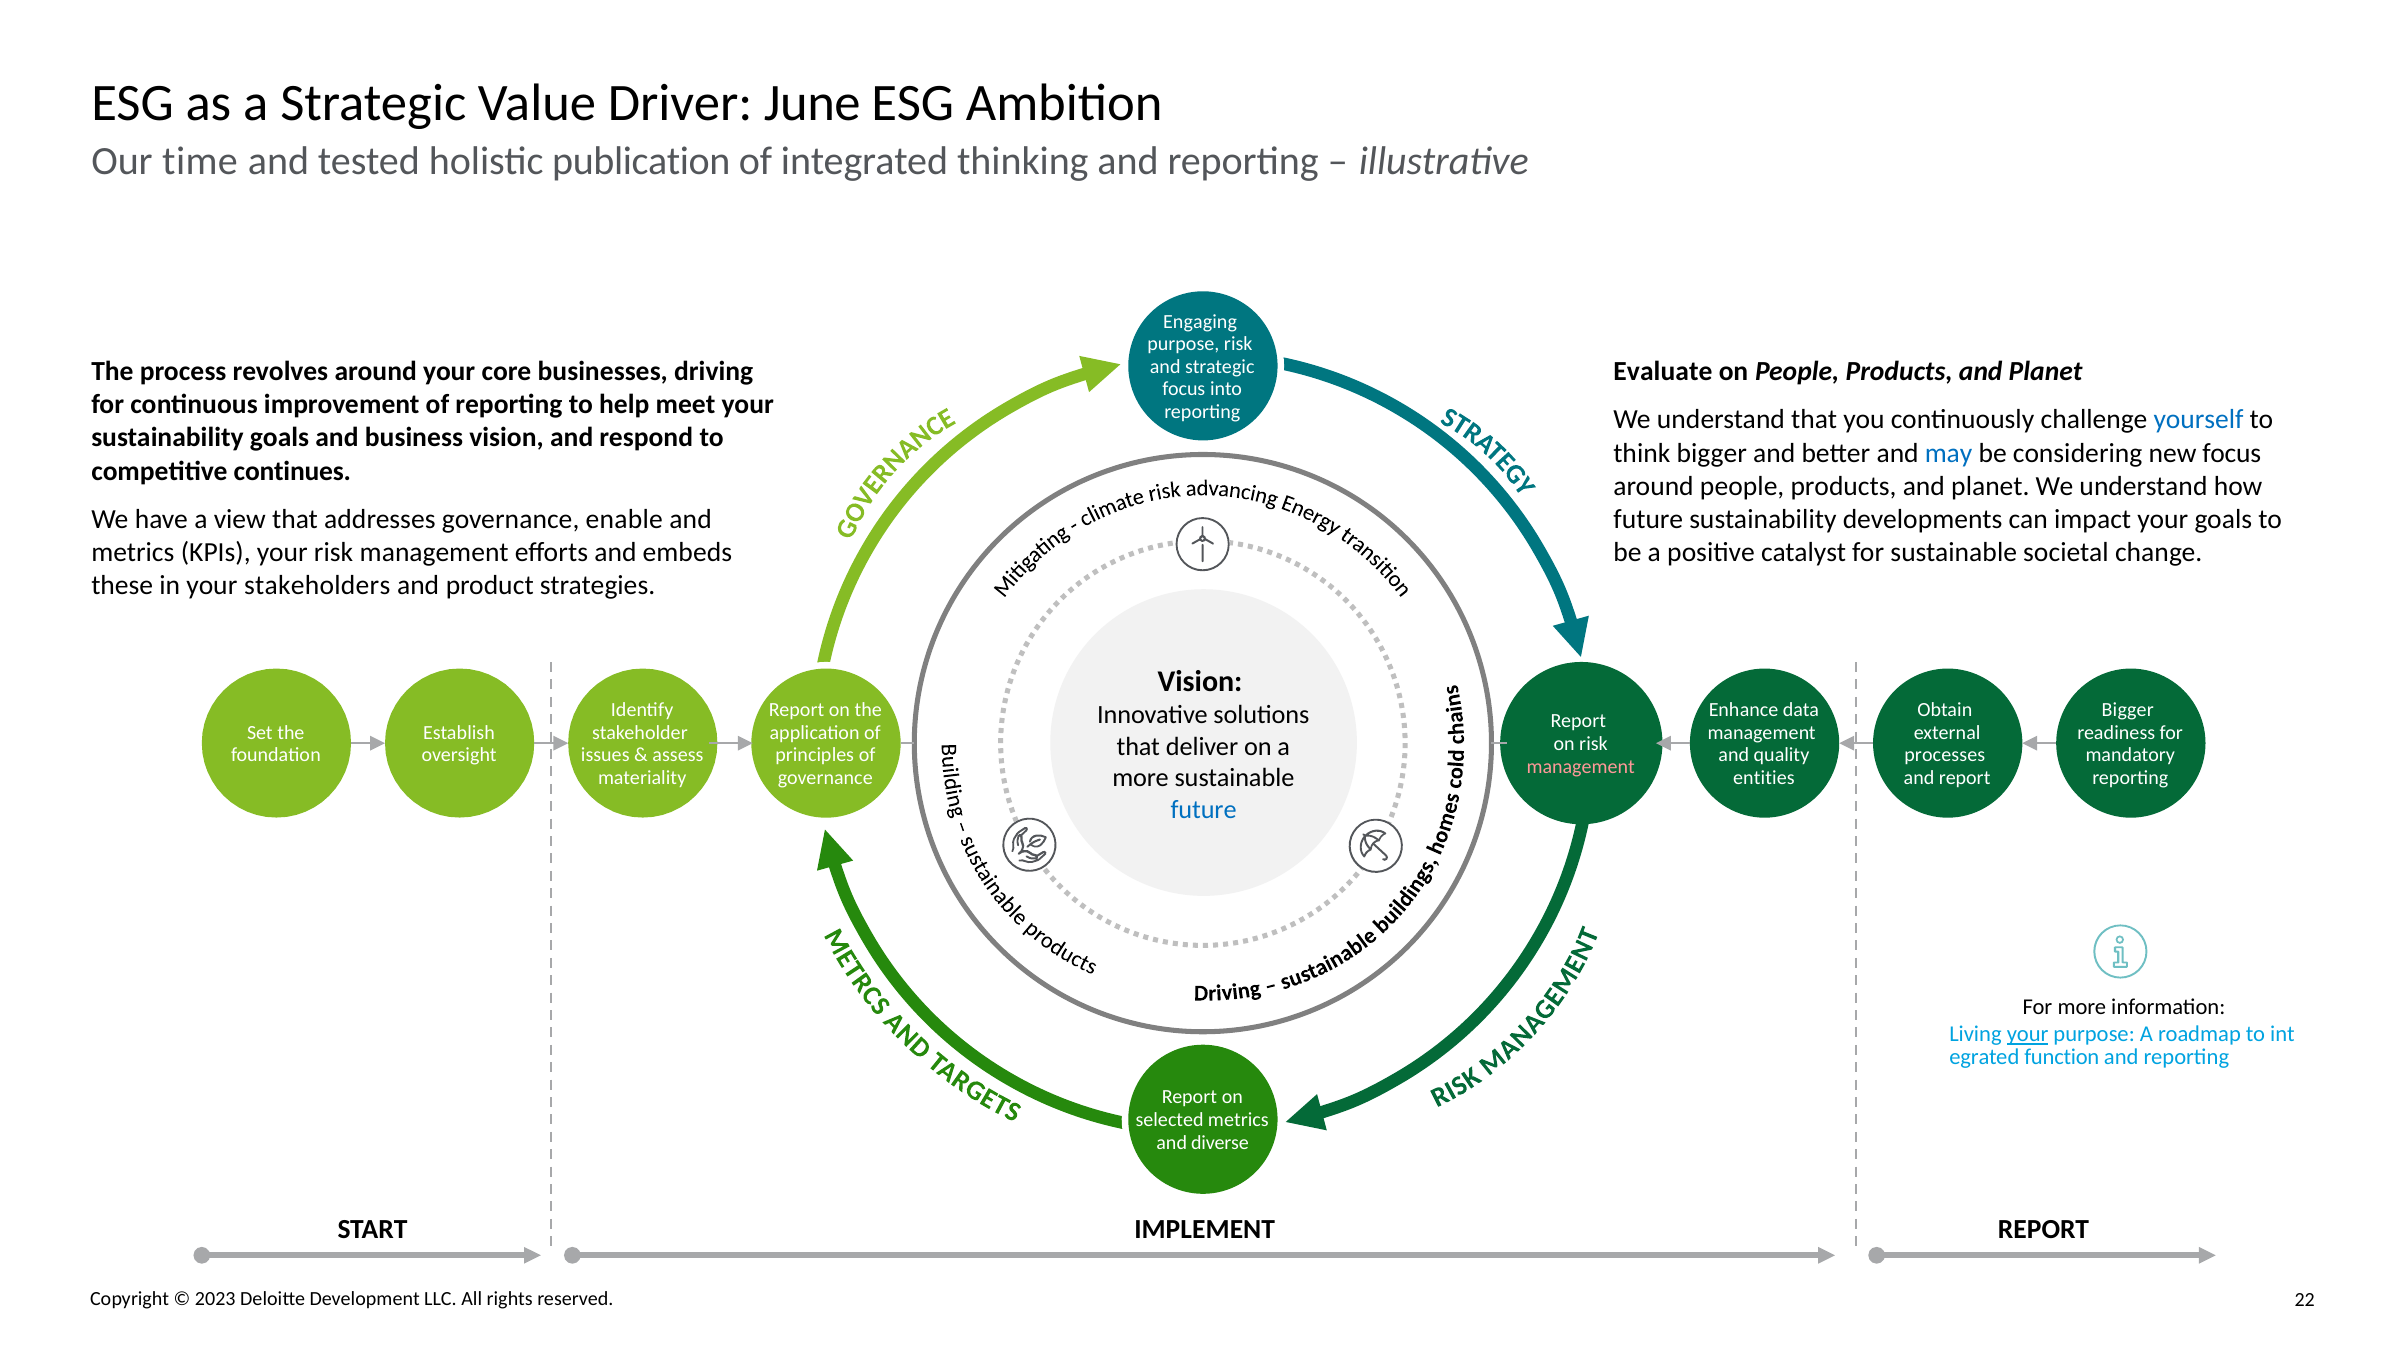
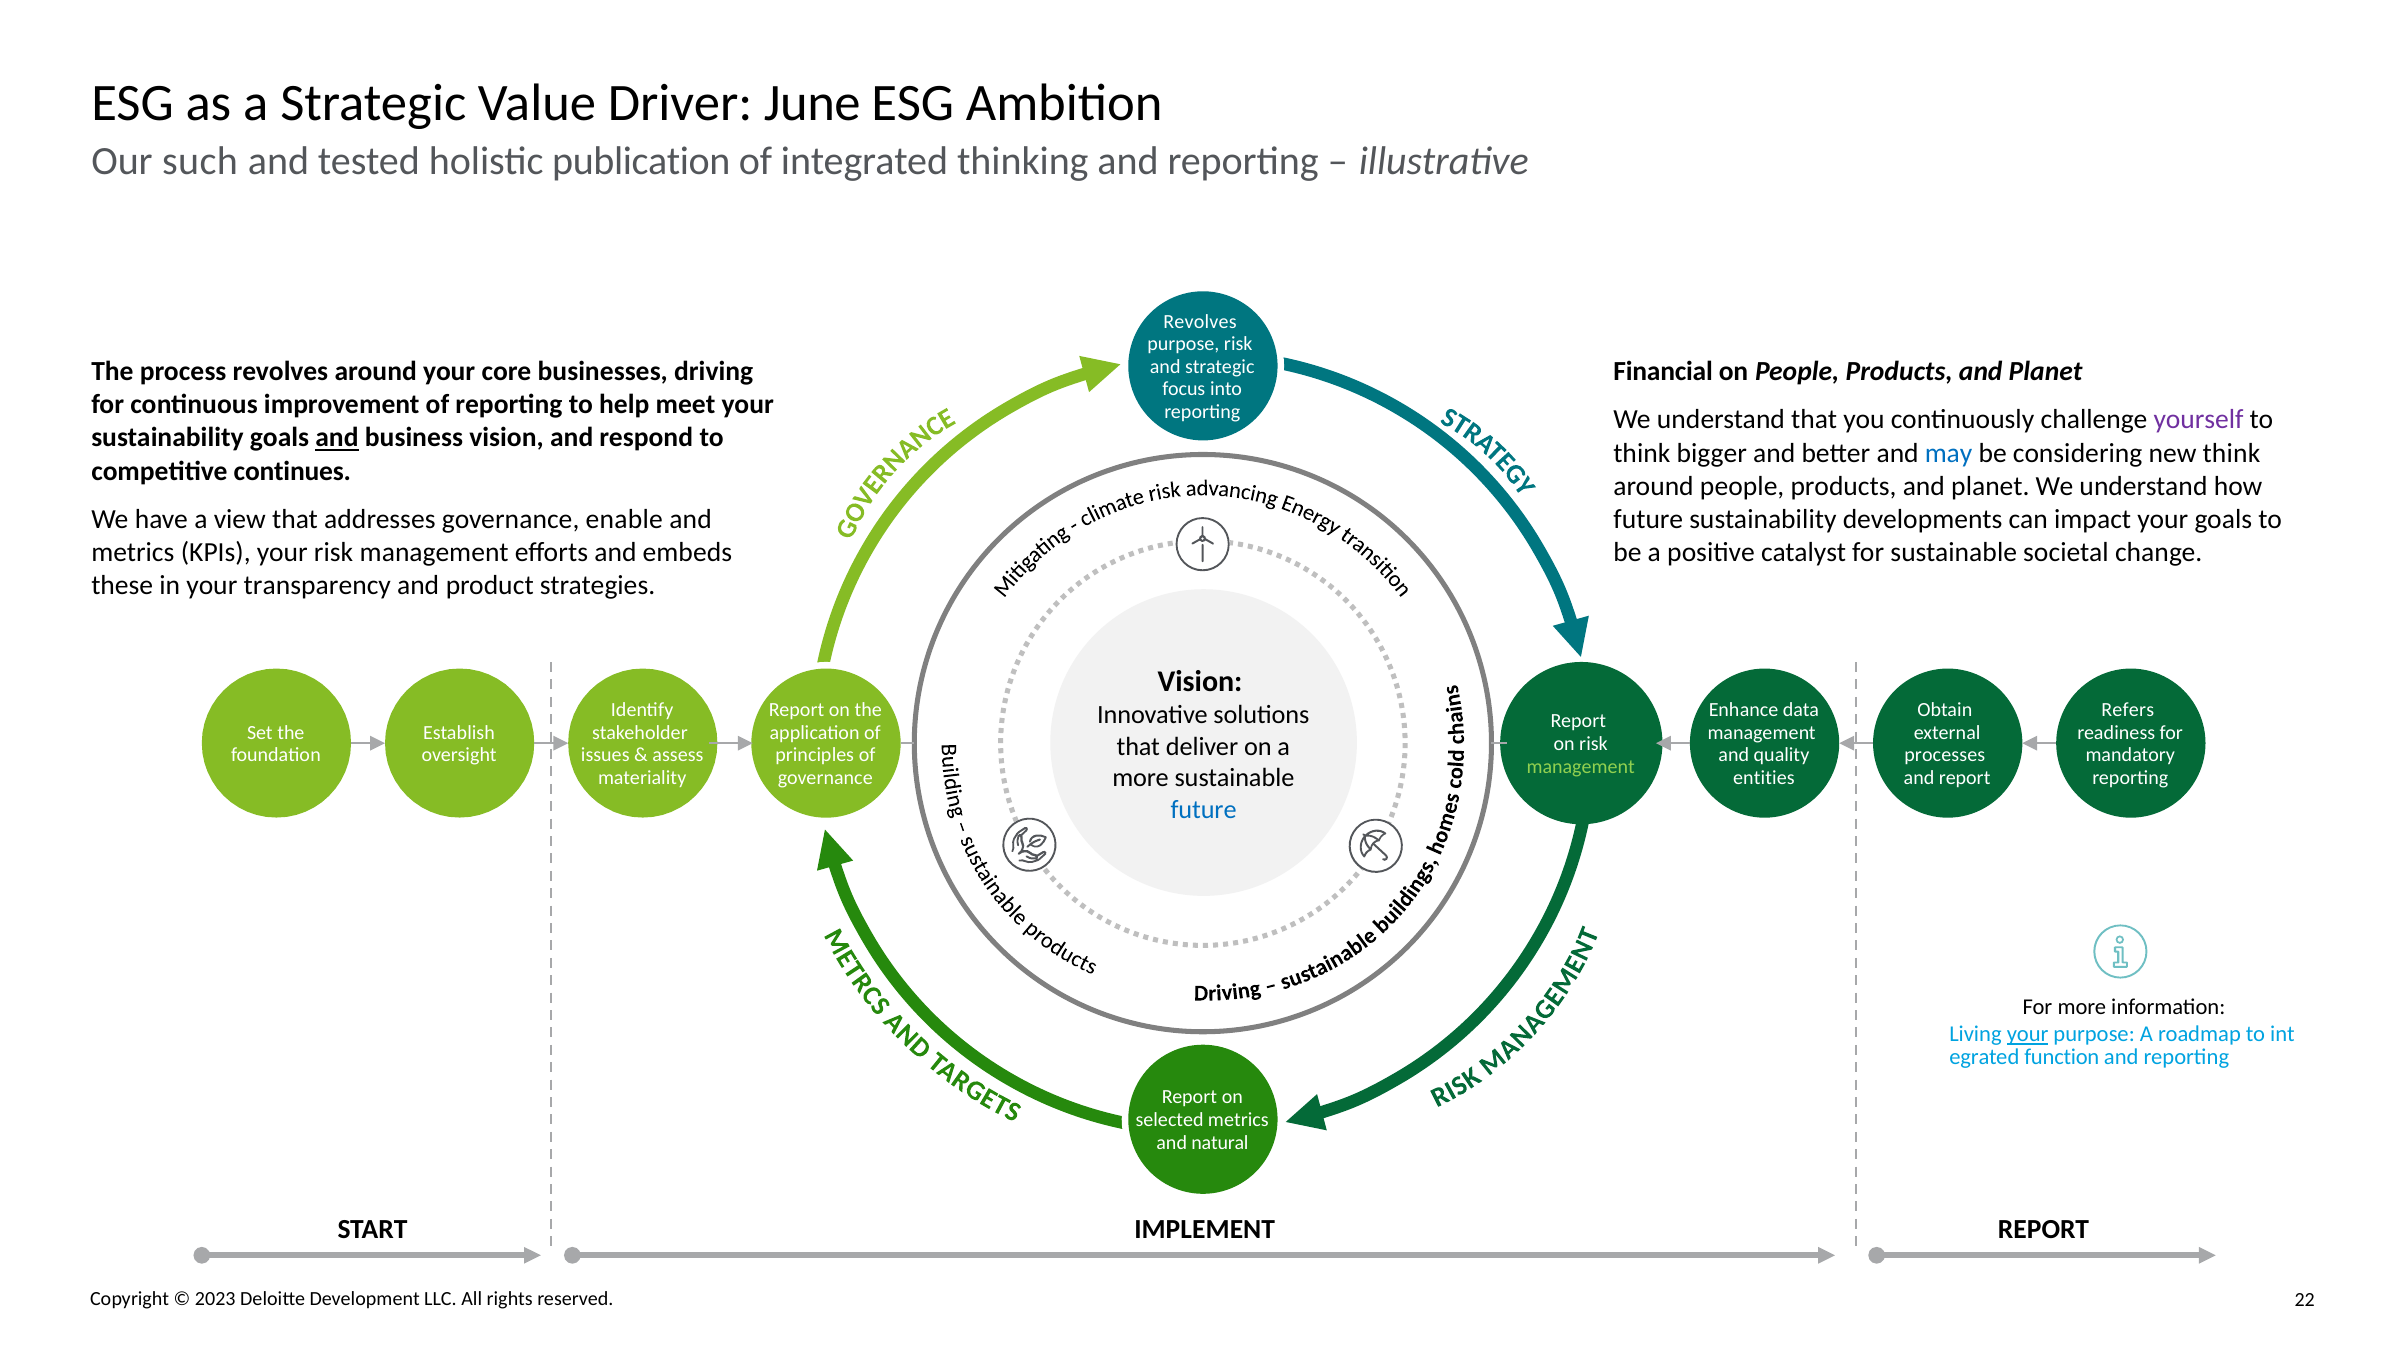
time: time -> such
Engaging at (1200, 321): Engaging -> Revolves
Evaluate: Evaluate -> Financial
yourself colour: blue -> purple
and at (337, 438) underline: none -> present
new focus: focus -> think
stakeholders: stakeholders -> transparency
Bigger at (2128, 710): Bigger -> Refers
management at (1581, 766) colour: pink -> light green
diverse: diverse -> natural
